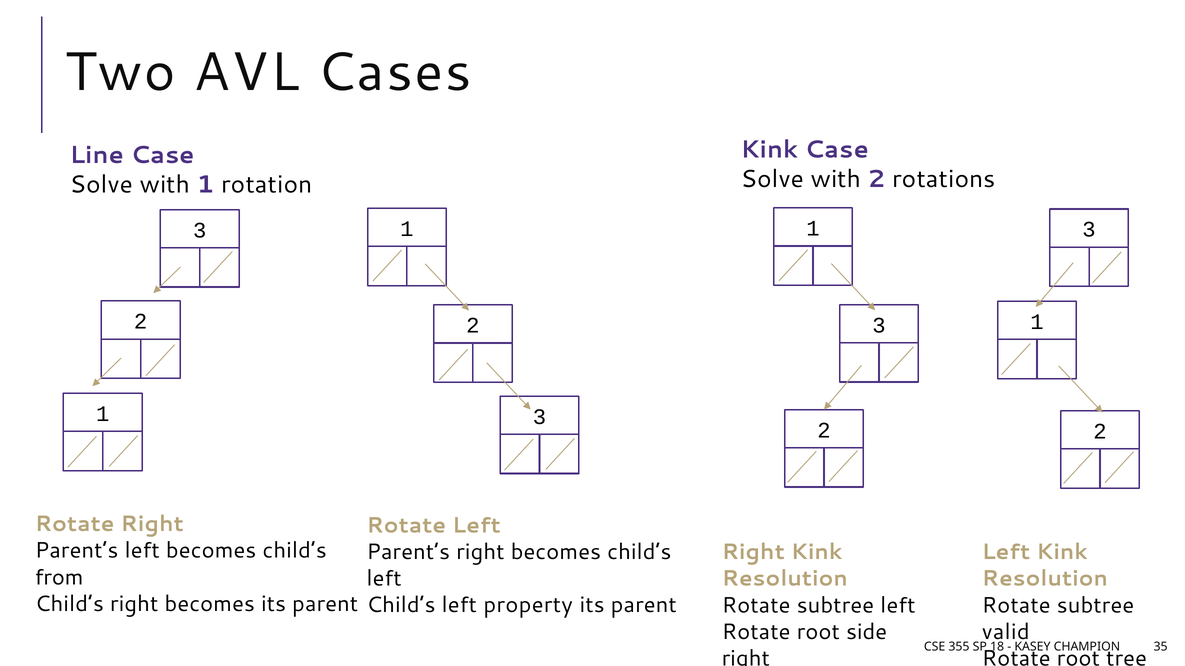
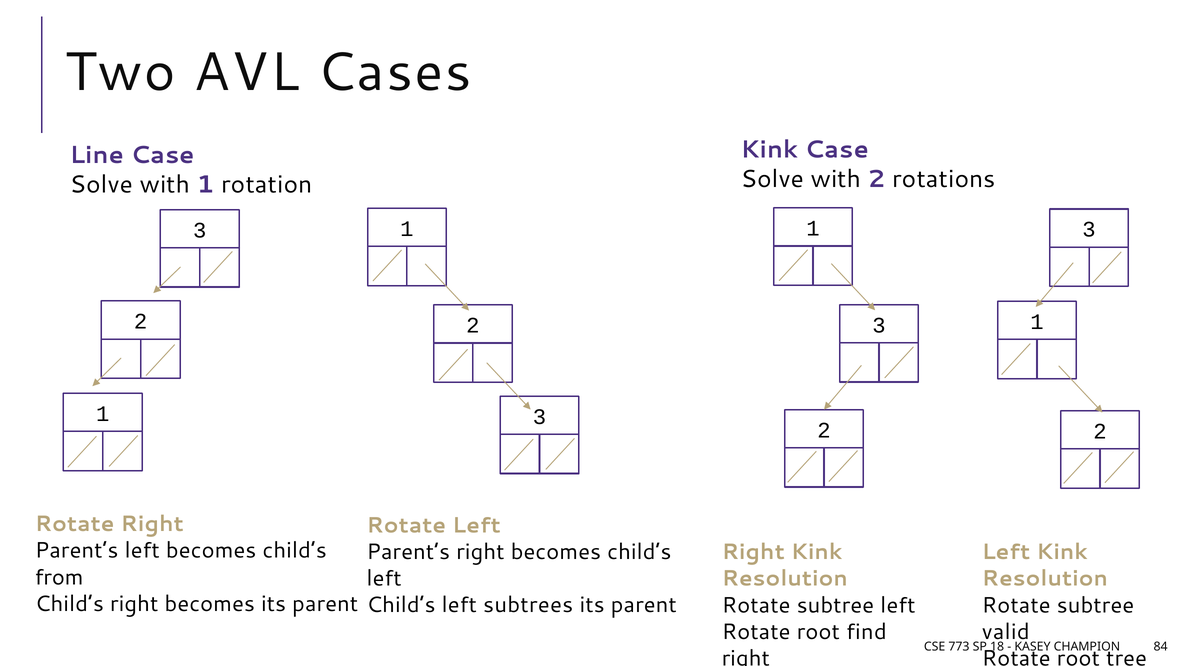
property: property -> subtrees
side: side -> find
355: 355 -> 773
35: 35 -> 84
